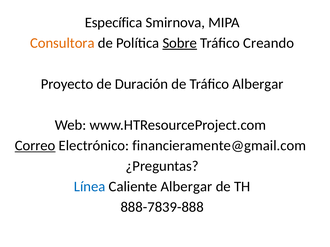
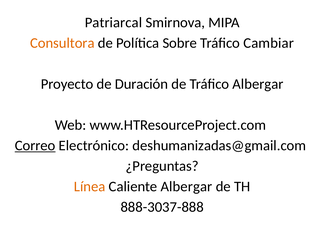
Específica: Específica -> Patriarcal
Sobre underline: present -> none
Creando: Creando -> Cambiar
financieramente@gmail.com: financieramente@gmail.com -> deshumanizadas@gmail.com
Línea colour: blue -> orange
888-7839-888: 888-7839-888 -> 888-3037-888
